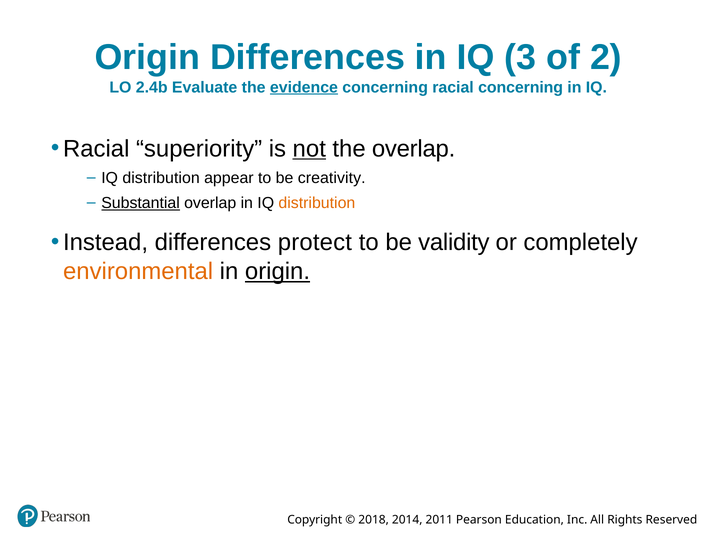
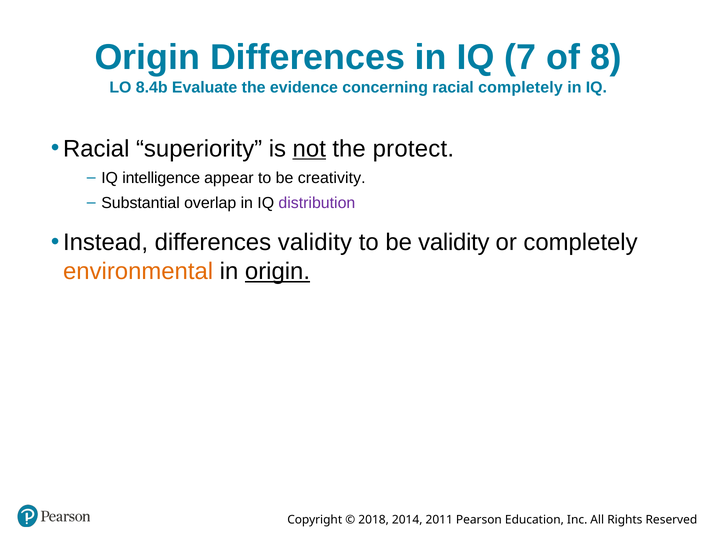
3: 3 -> 7
2: 2 -> 8
2.4b: 2.4b -> 8.4b
evidence underline: present -> none
racial concerning: concerning -> completely
the overlap: overlap -> protect
distribution at (161, 178): distribution -> intelligence
Substantial underline: present -> none
distribution at (317, 203) colour: orange -> purple
differences protect: protect -> validity
